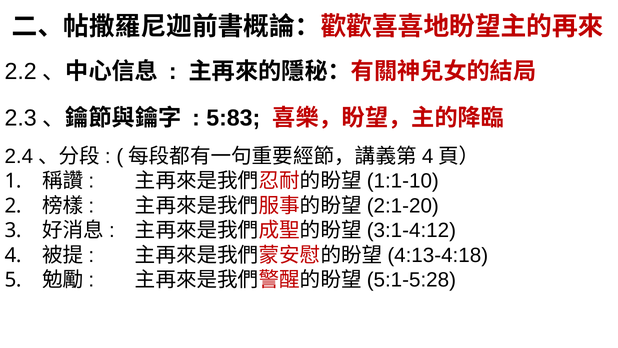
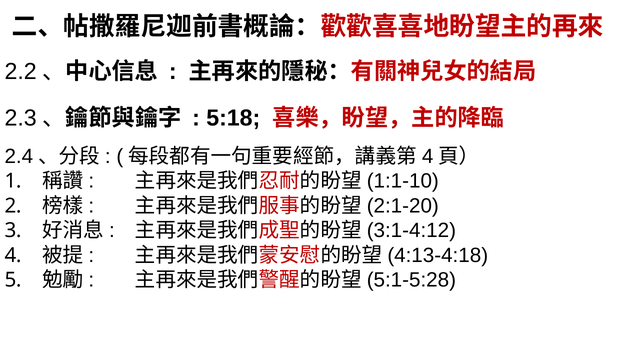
5:83: 5:83 -> 5:18
